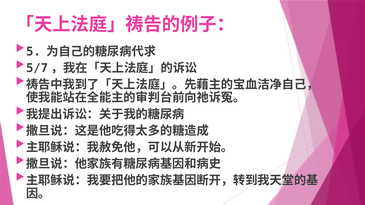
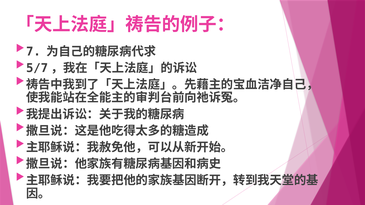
5: 5 -> 7
